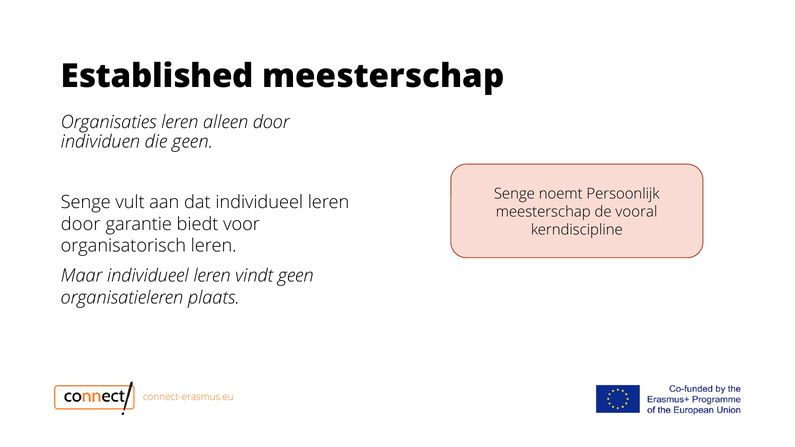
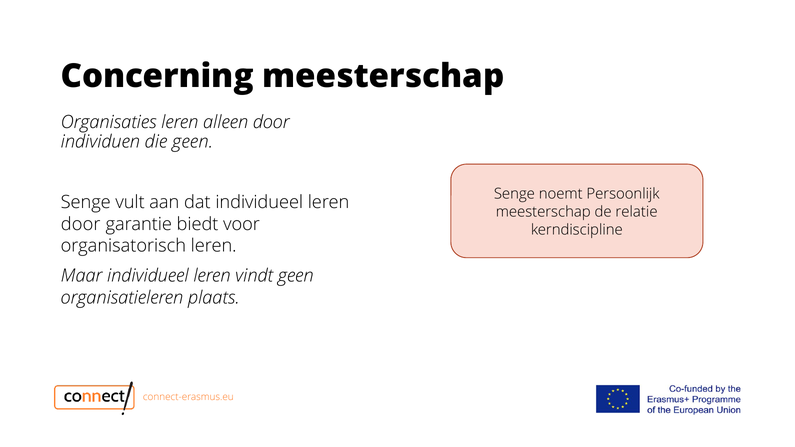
Established: Established -> Concerning
vooral: vooral -> relatie
